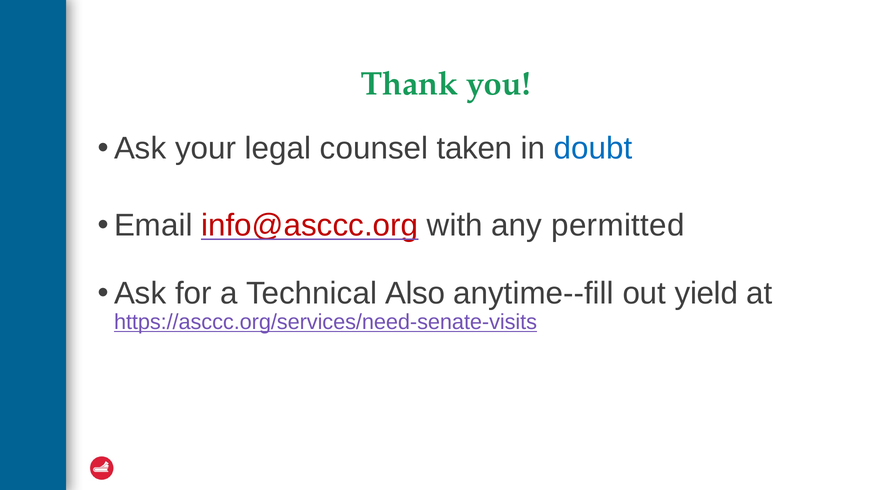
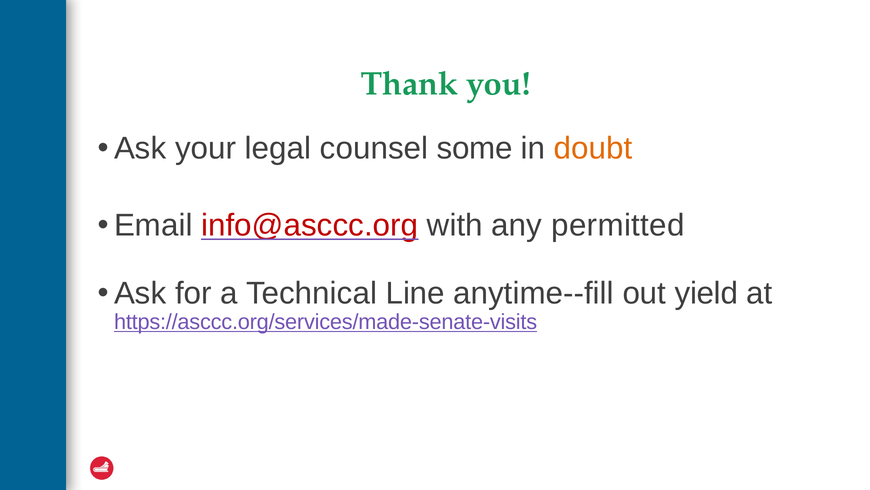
taken: taken -> some
doubt colour: blue -> orange
Also: Also -> Line
https://asccc.org/services/need-senate-visits: https://asccc.org/services/need-senate-visits -> https://asccc.org/services/made-senate-visits
